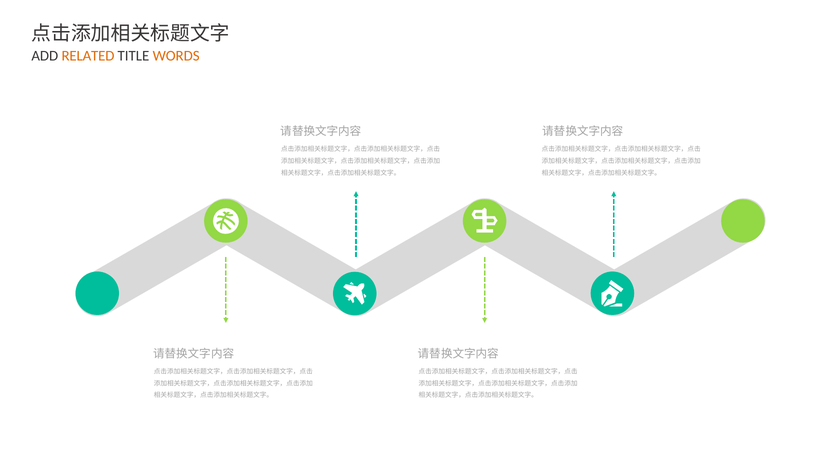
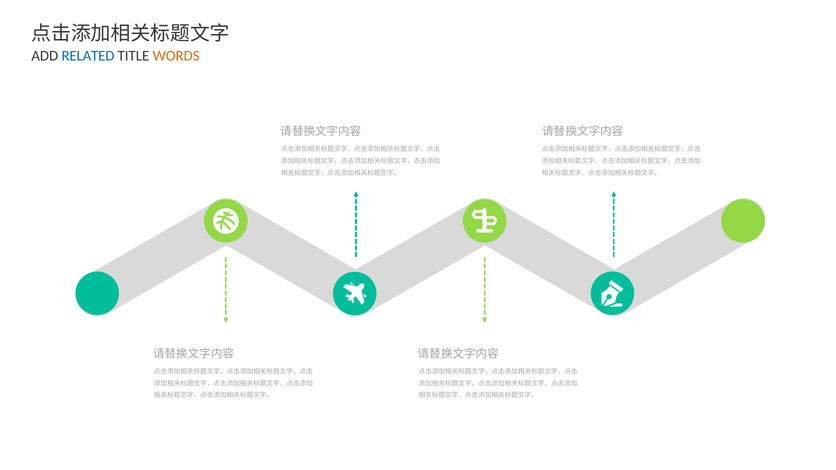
RELATED colour: orange -> blue
